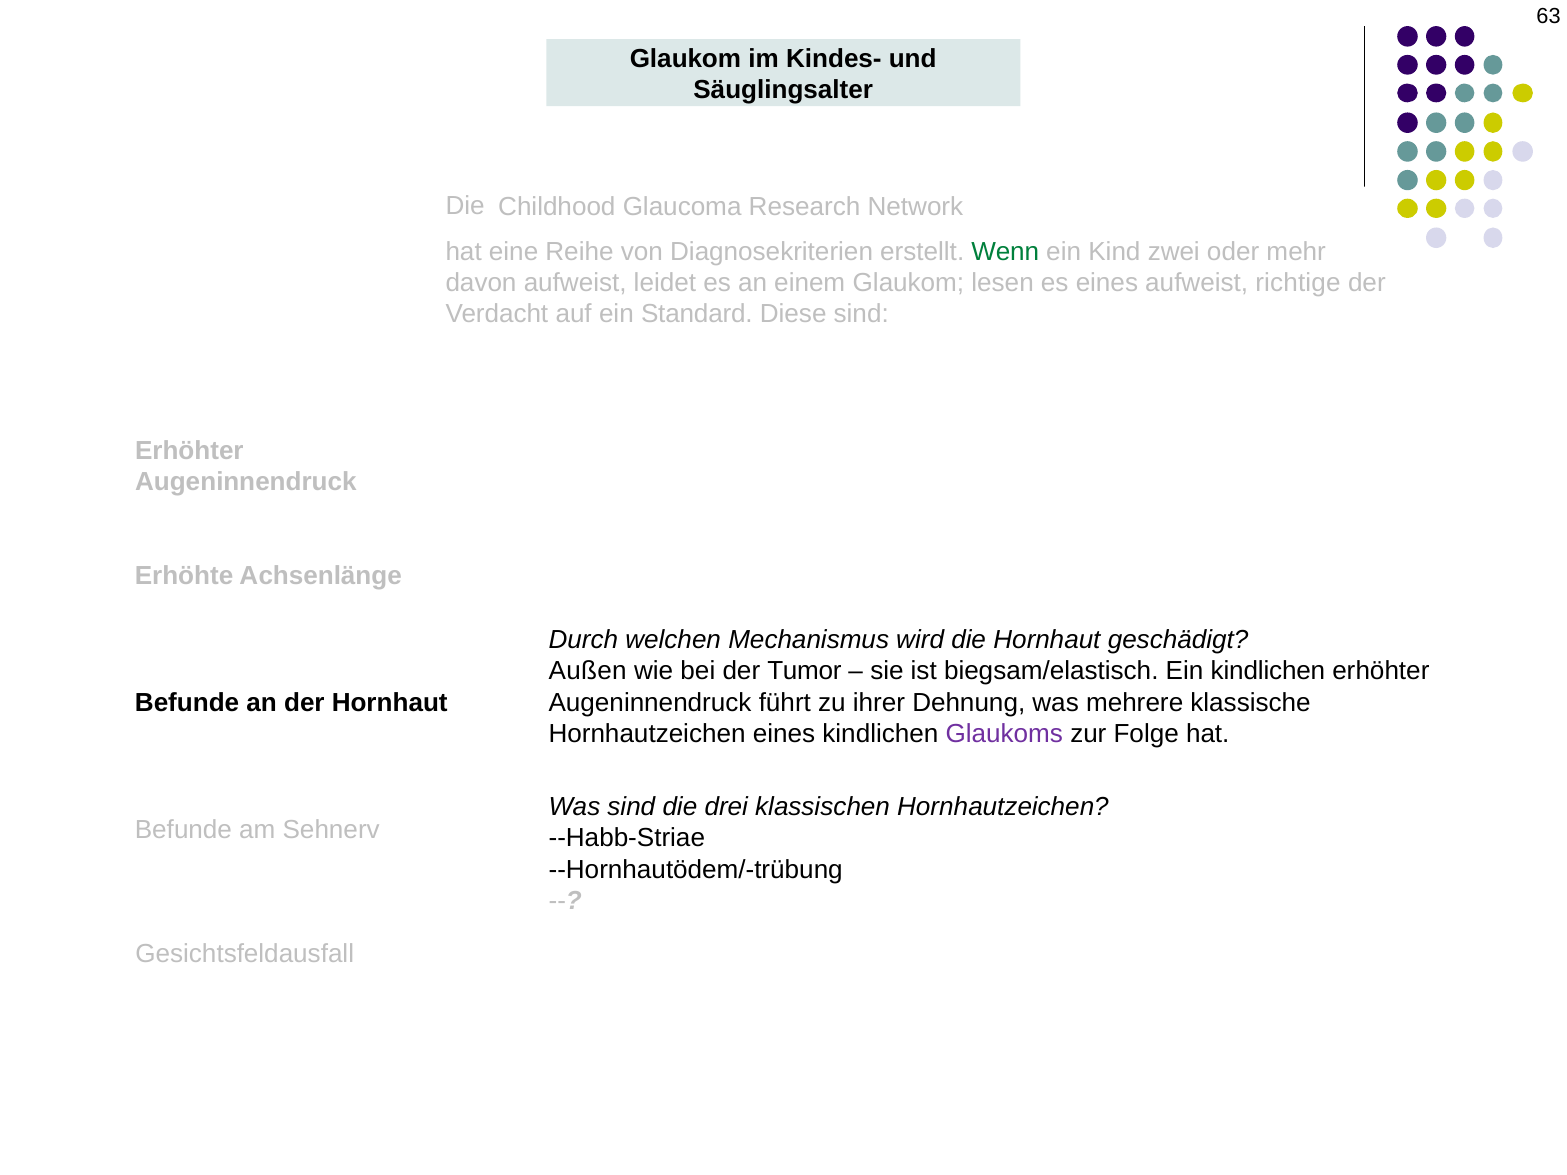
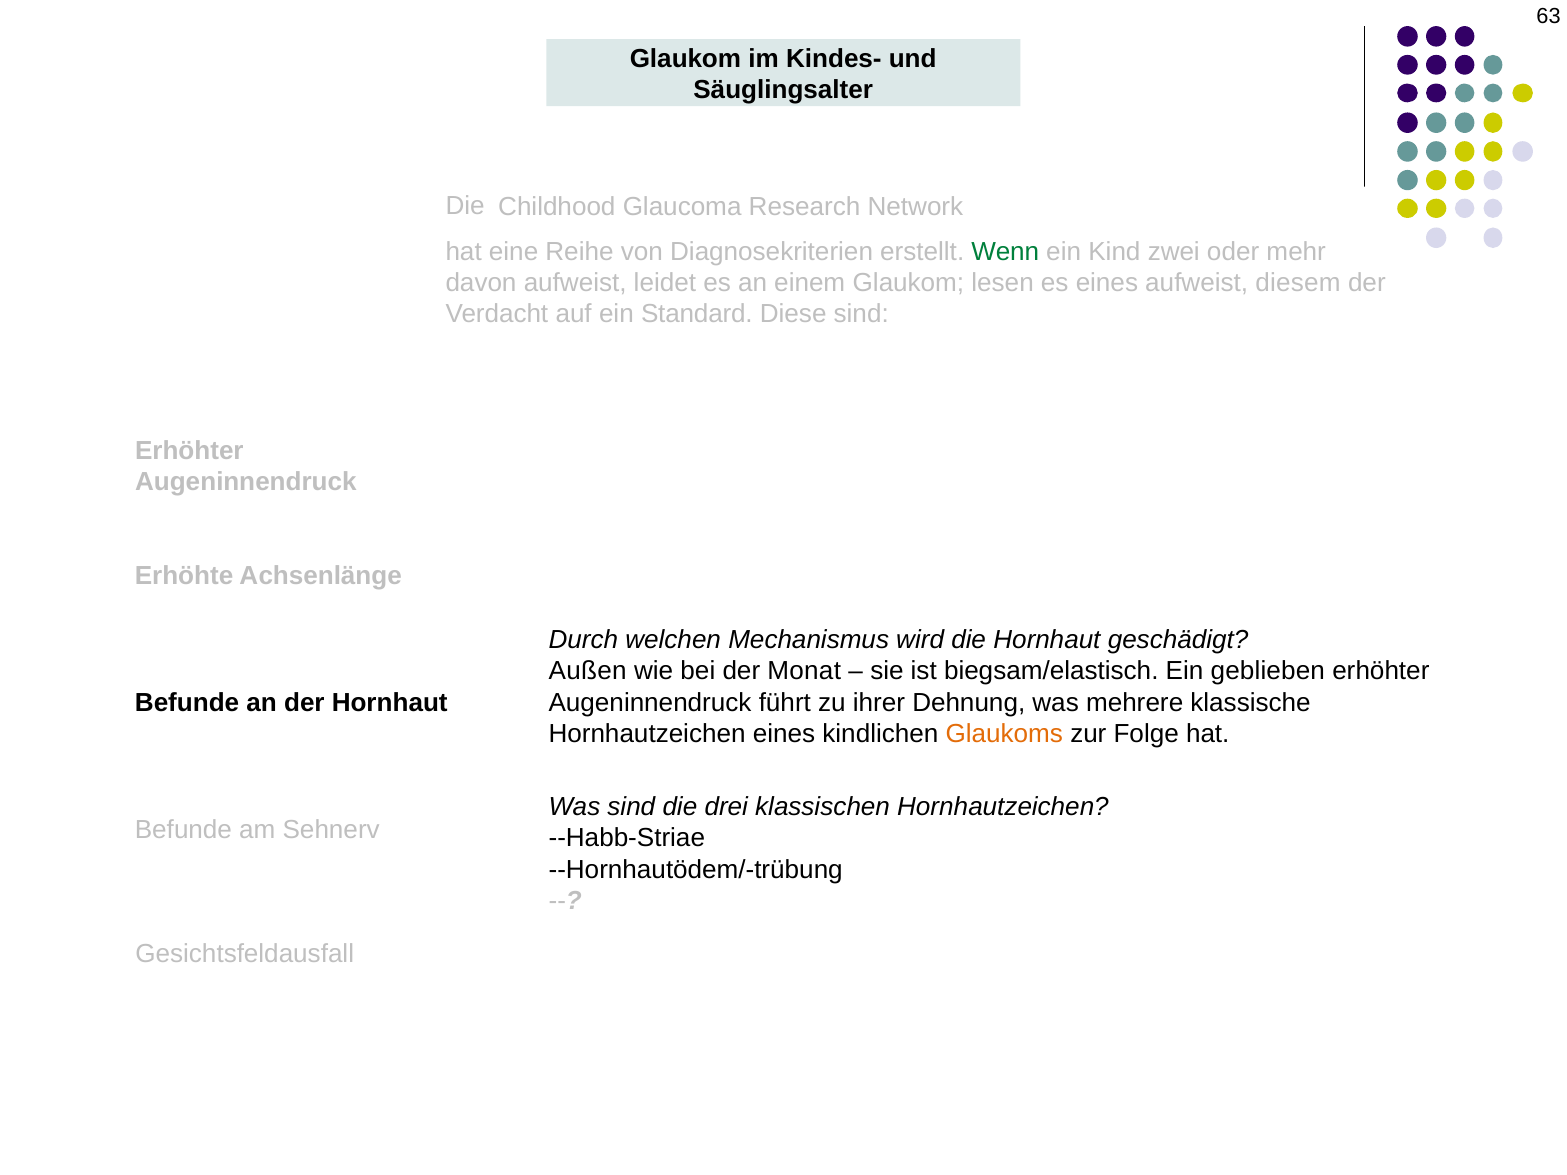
richtige: richtige -> diesem
Tumor: Tumor -> Monat
Ein kindlichen: kindlichen -> geblieben
Glaukoms colour: purple -> orange
